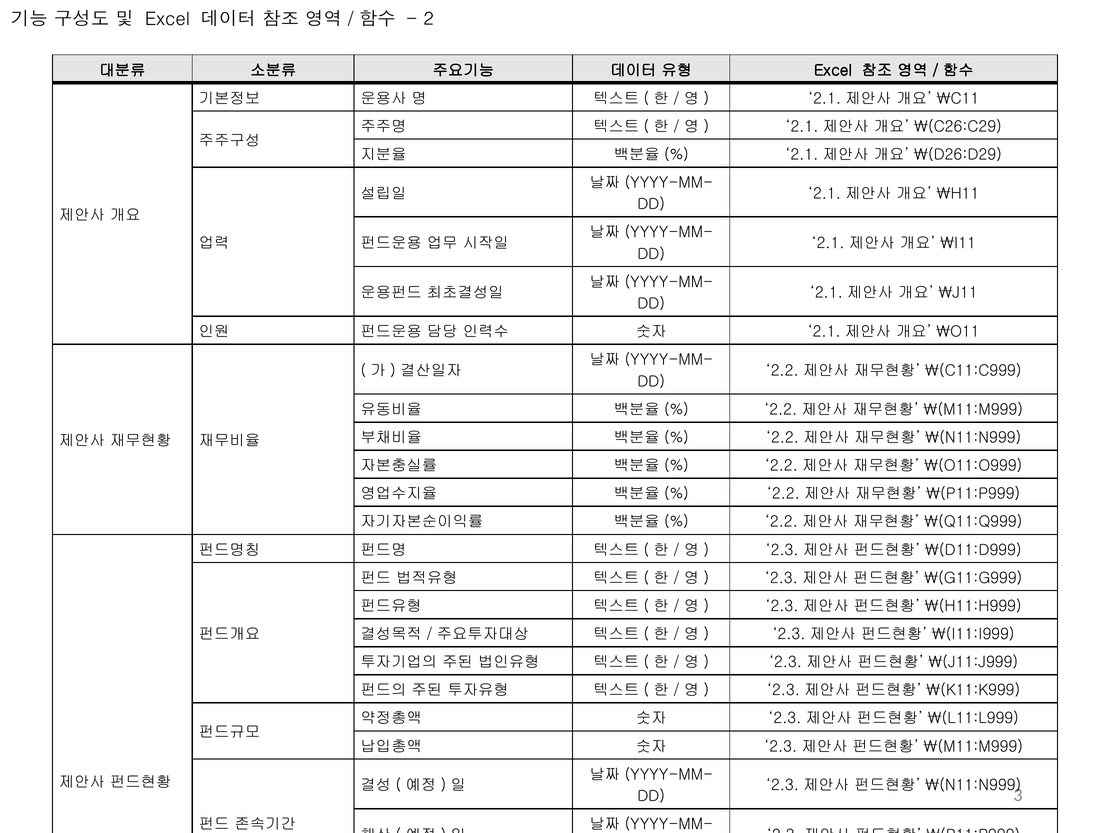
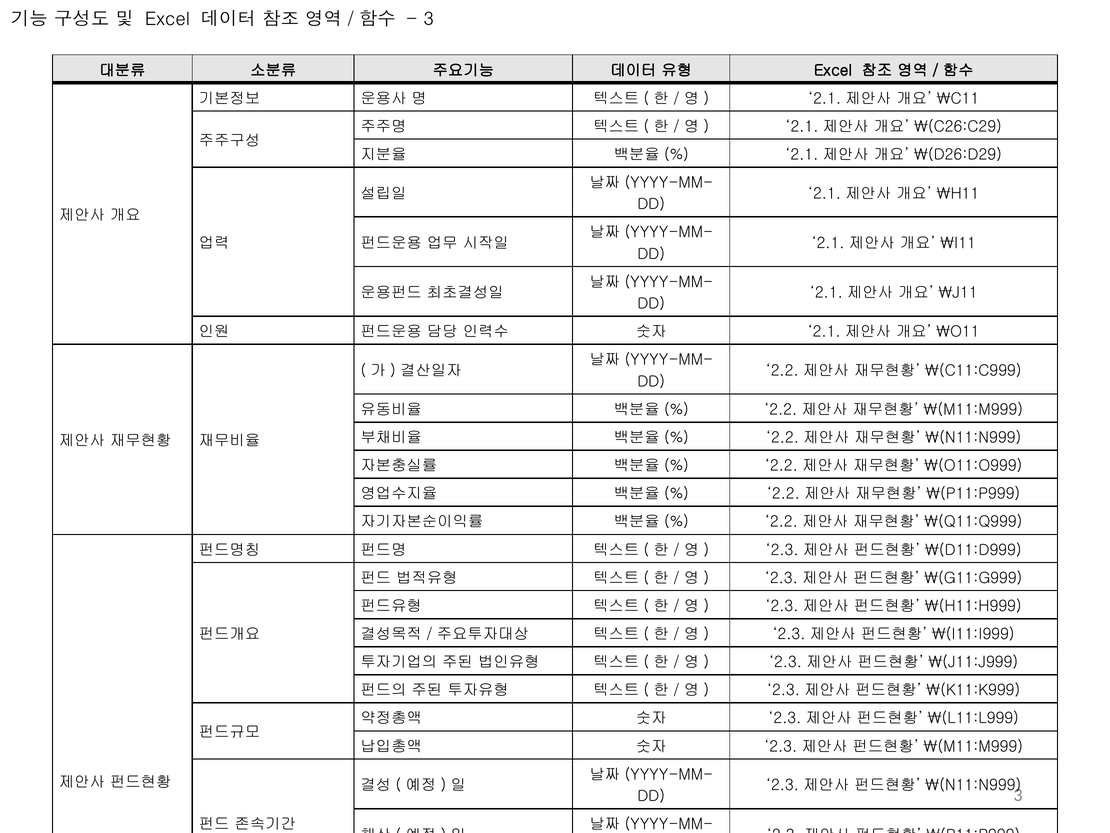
2 at (429, 19): 2 -> 3
